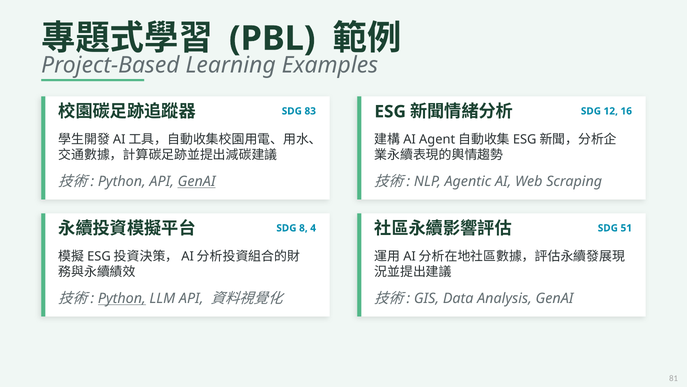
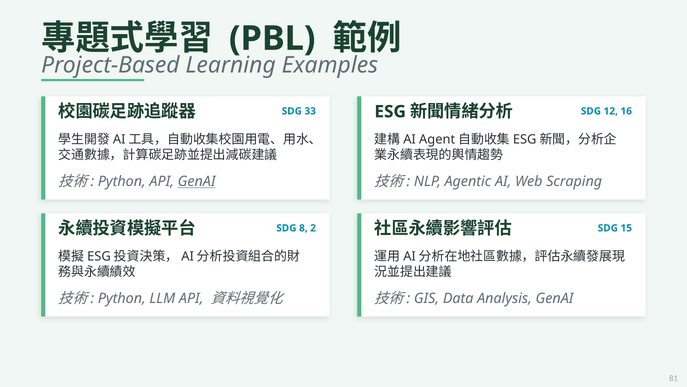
83: 83 -> 33
4: 4 -> 2
51: 51 -> 15
Python at (122, 298) underline: present -> none
